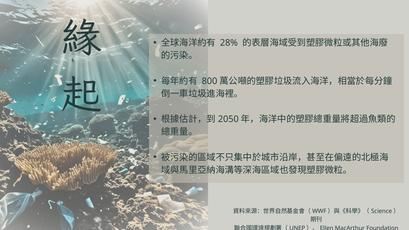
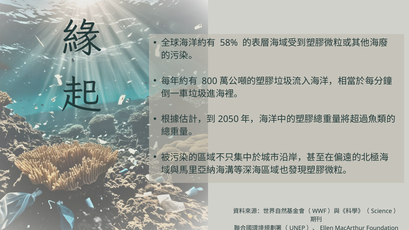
28%: 28% -> 58%
